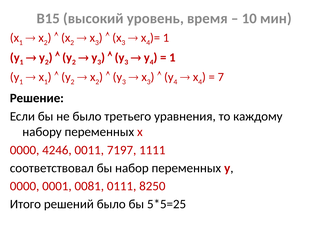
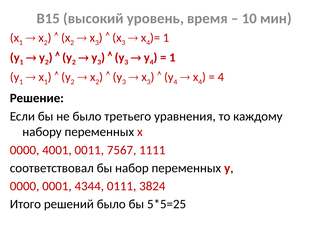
7 at (221, 77): 7 -> 4
4246: 4246 -> 4001
7197: 7197 -> 7567
0081: 0081 -> 4344
8250: 8250 -> 3824
